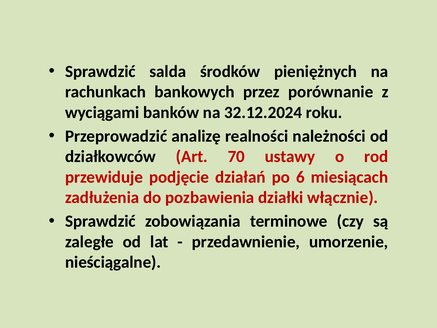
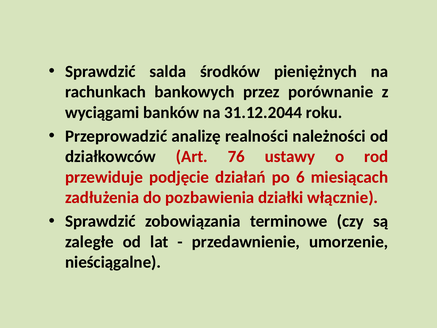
32.12.2024: 32.12.2024 -> 31.12.2044
70: 70 -> 76
